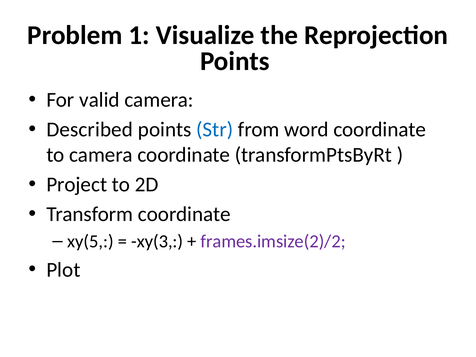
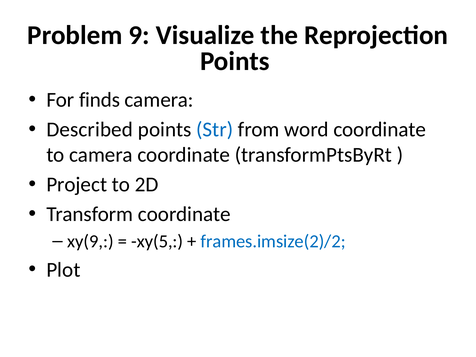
1: 1 -> 9
valid: valid -> finds
xy(5: xy(5 -> xy(9
xy(3: xy(3 -> xy(5
frames.imsize(2)/2 colour: purple -> blue
